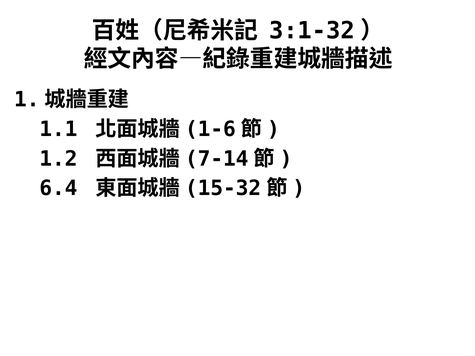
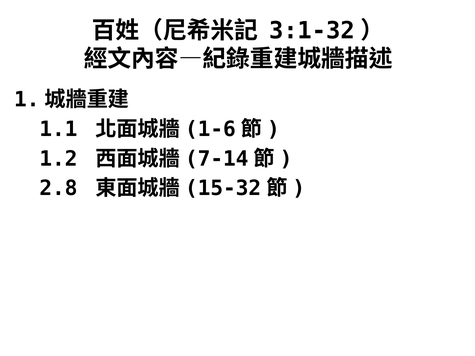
6.4: 6.4 -> 2.8
